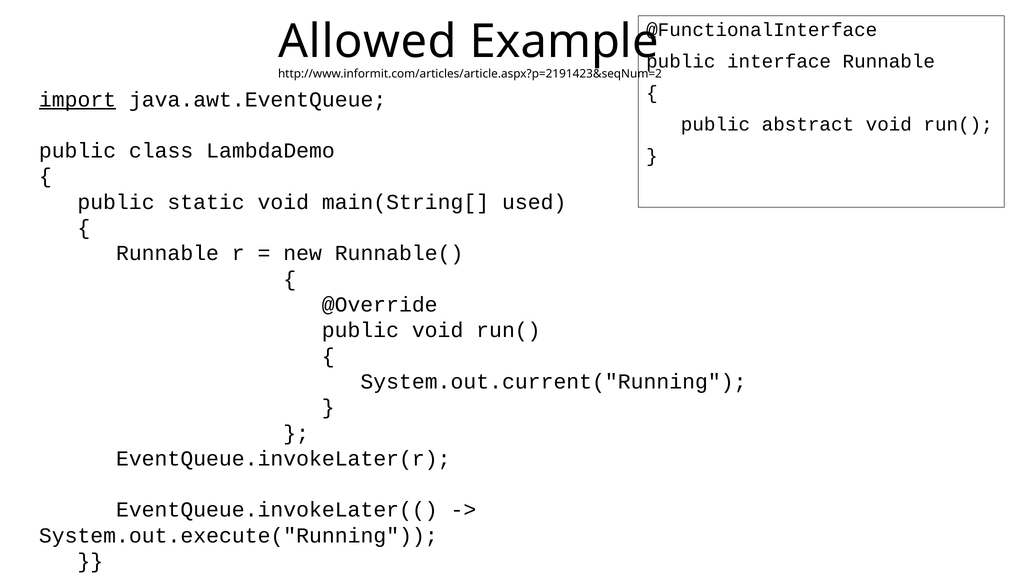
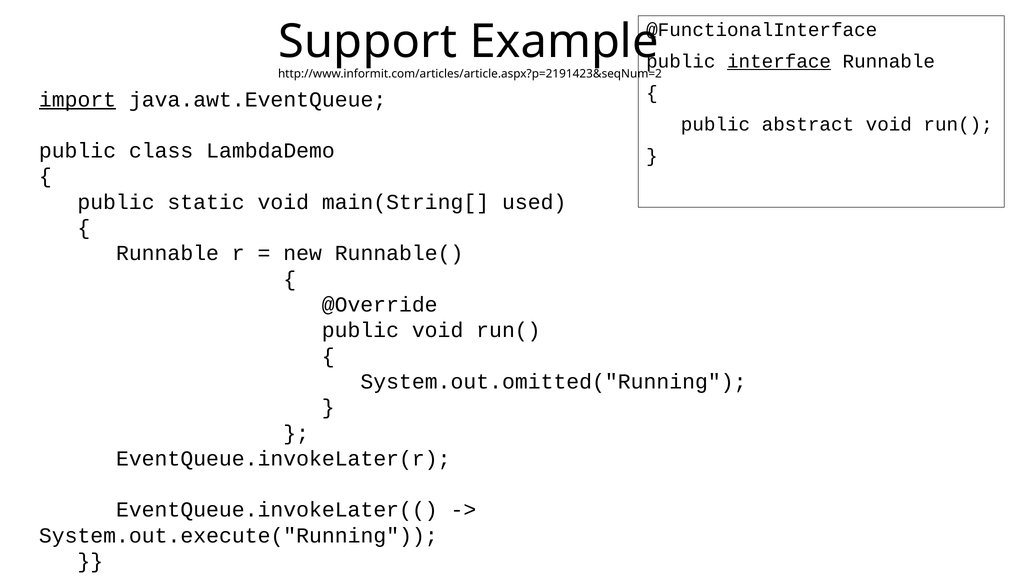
Allowed: Allowed -> Support
interface underline: none -> present
System.out.current("Running: System.out.current("Running -> System.out.omitted("Running
